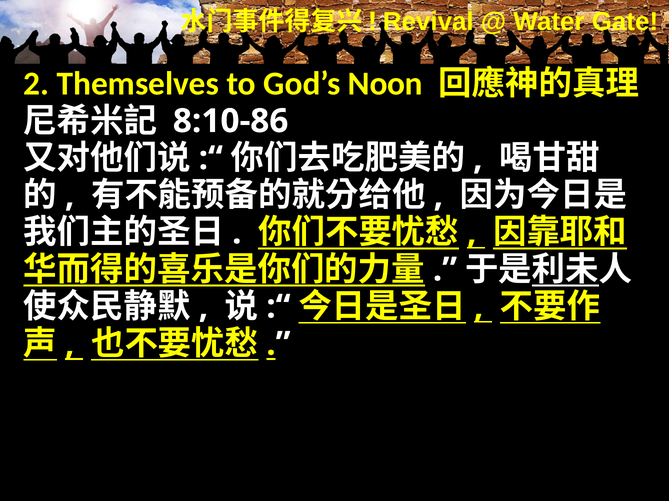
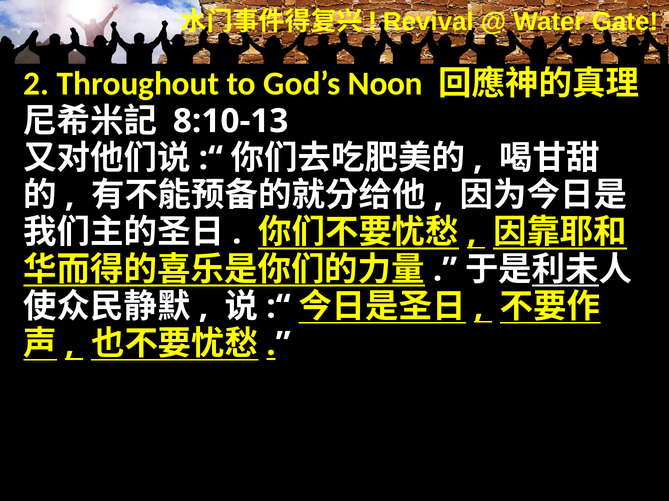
Themselves: Themselves -> Throughout
8:10-86: 8:10-86 -> 8:10-13
